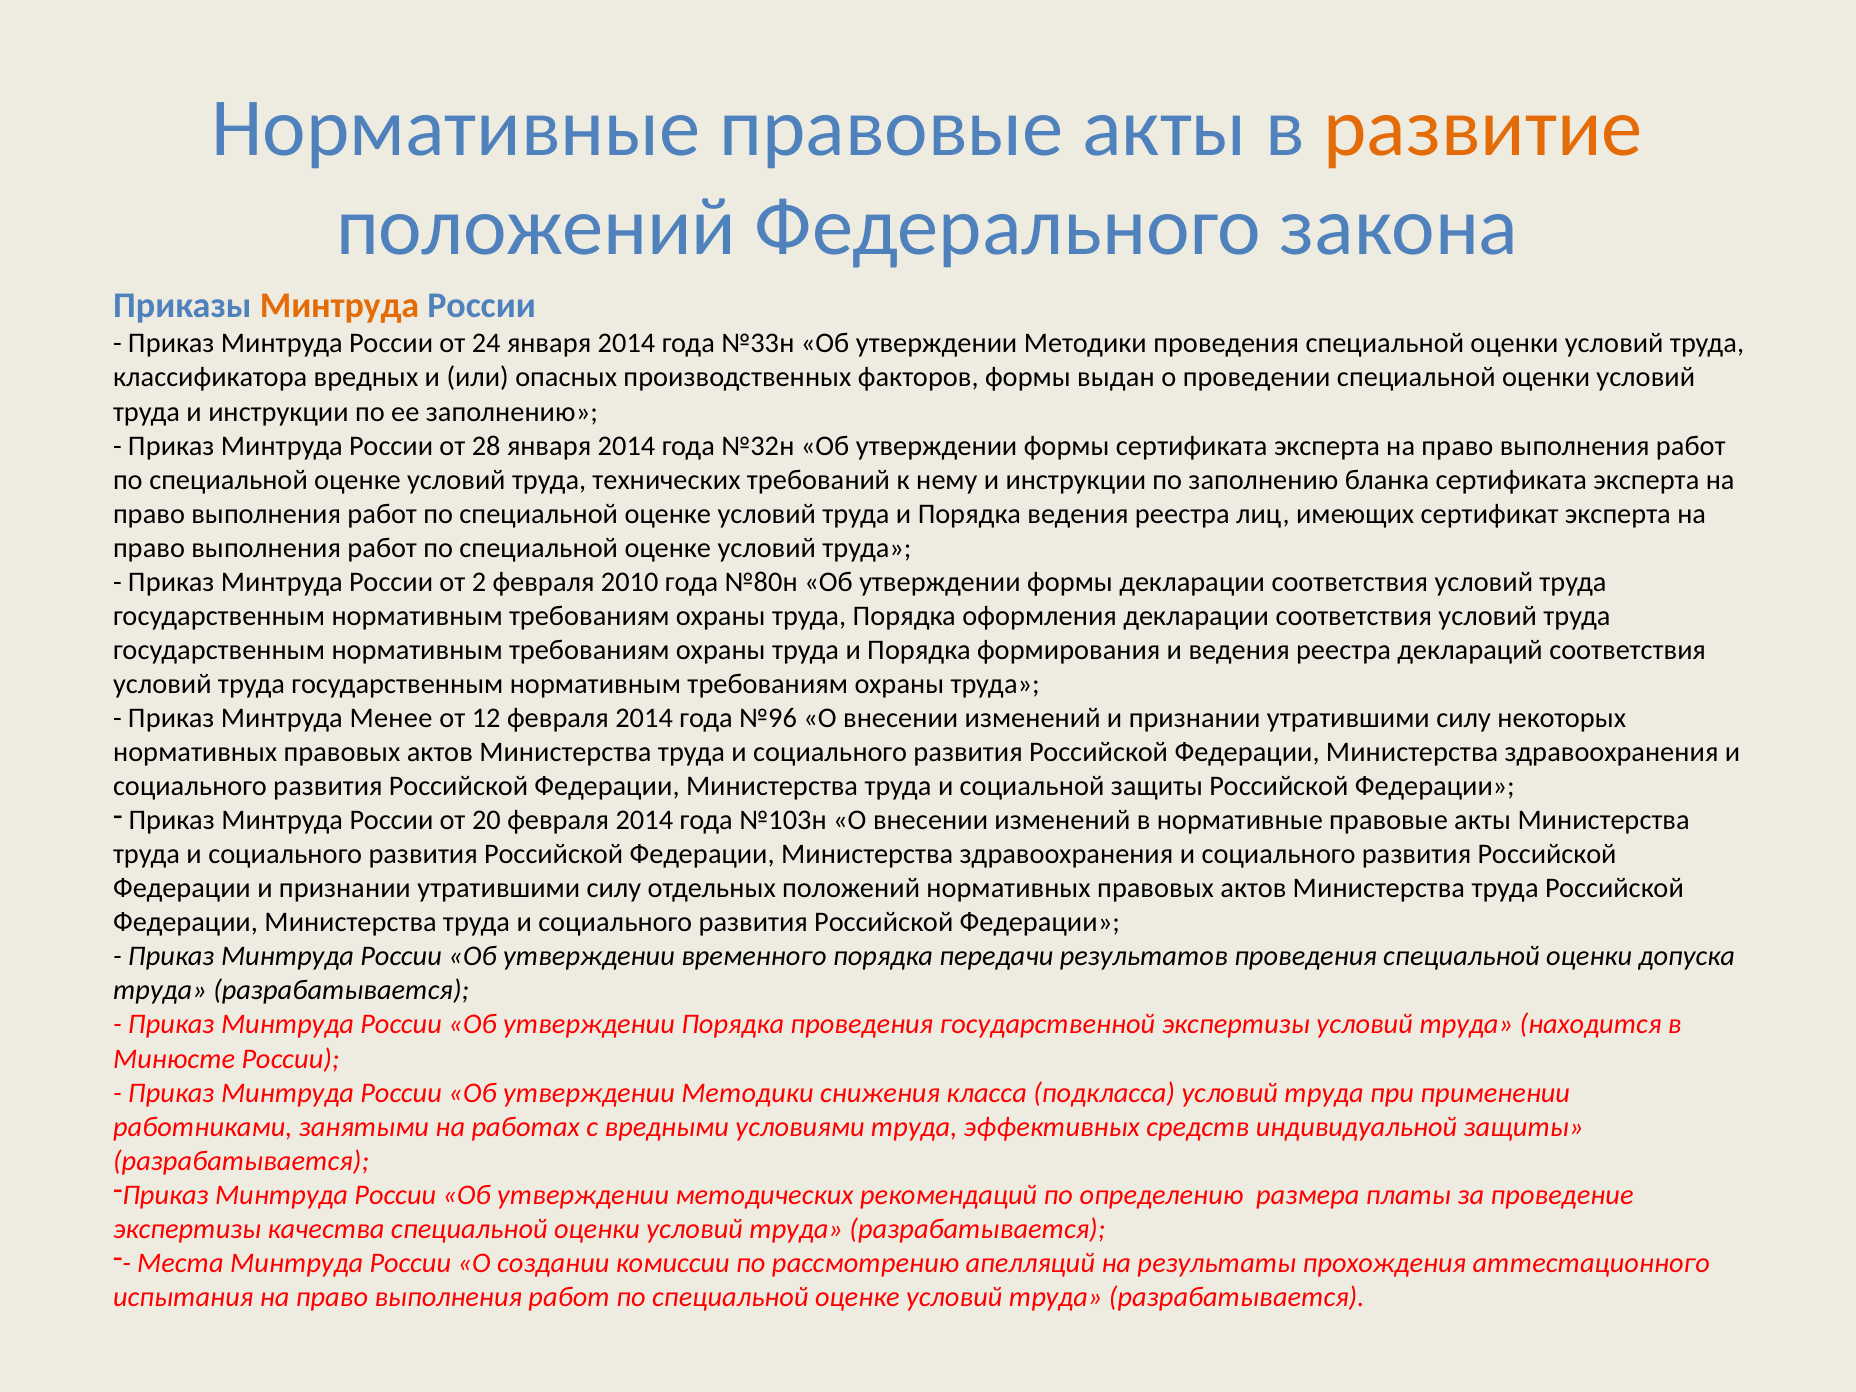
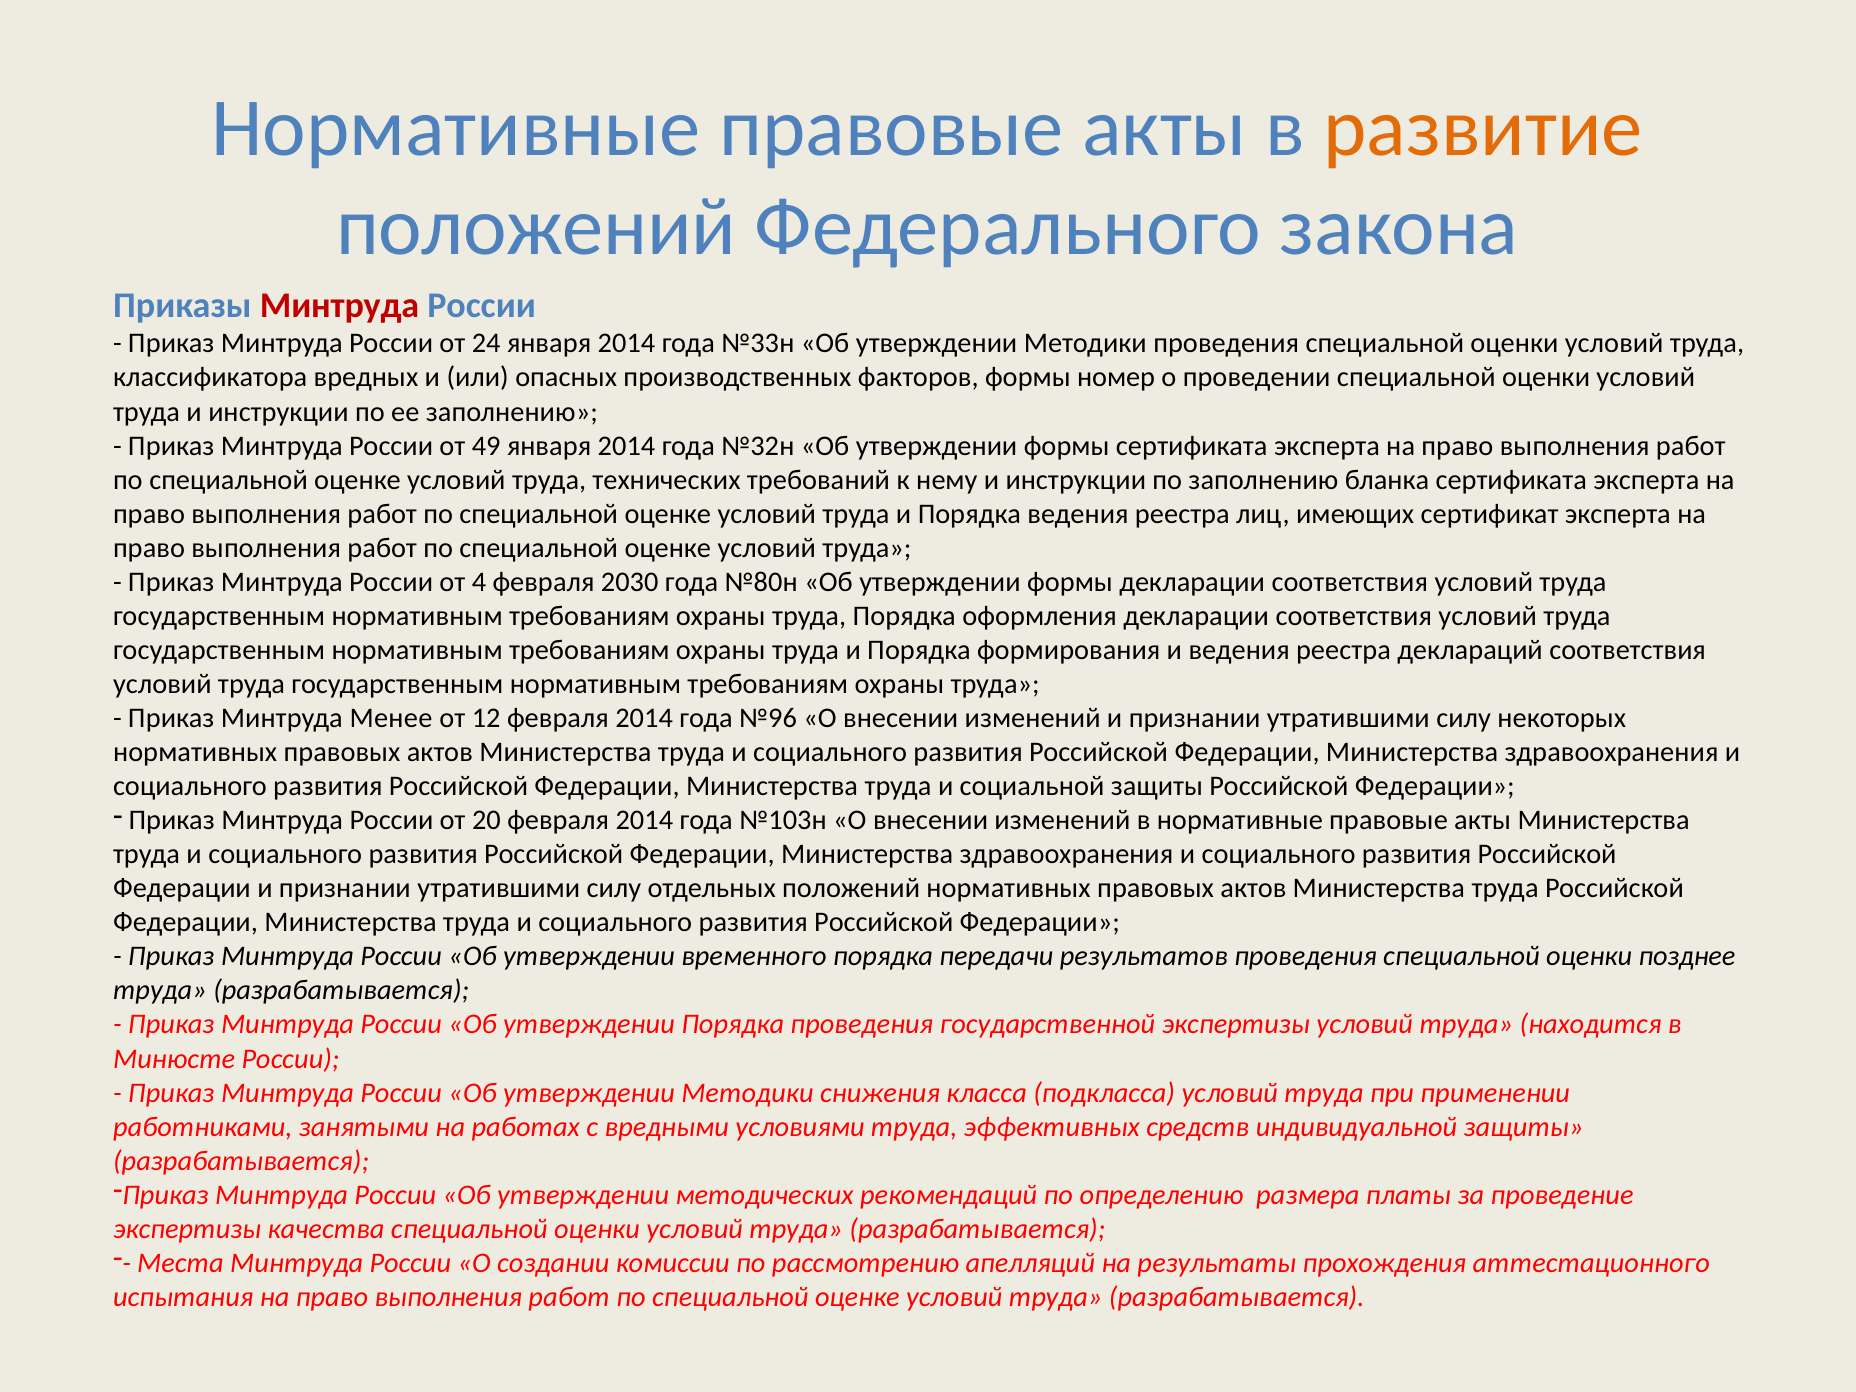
Минтруда at (340, 305) colour: orange -> red
выдан: выдан -> номер
28: 28 -> 49
2: 2 -> 4
2010: 2010 -> 2030
допуска: допуска -> позднее
